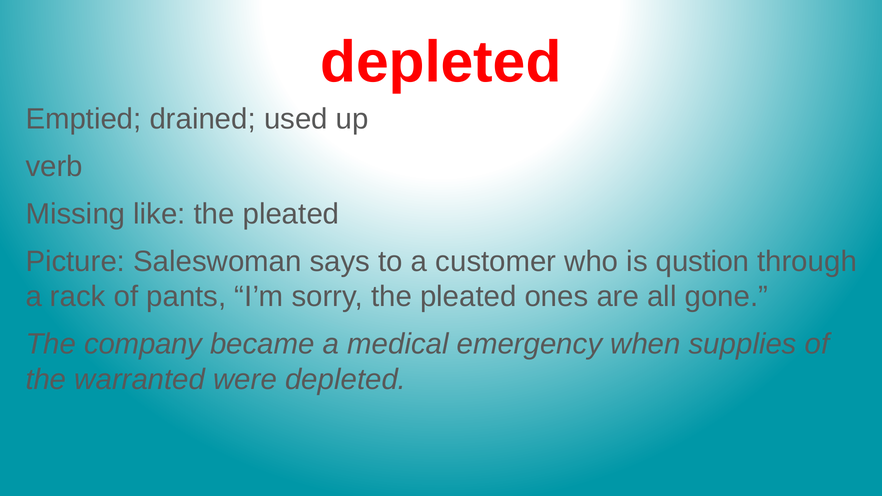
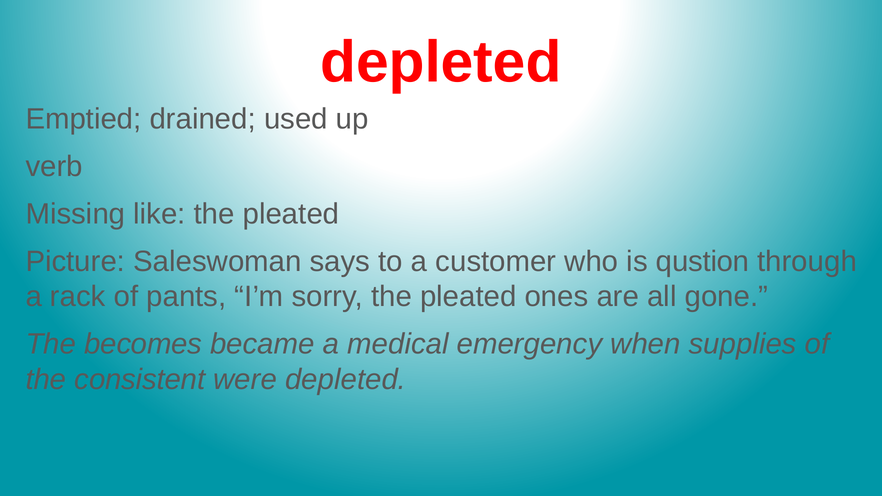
company: company -> becomes
warranted: warranted -> consistent
